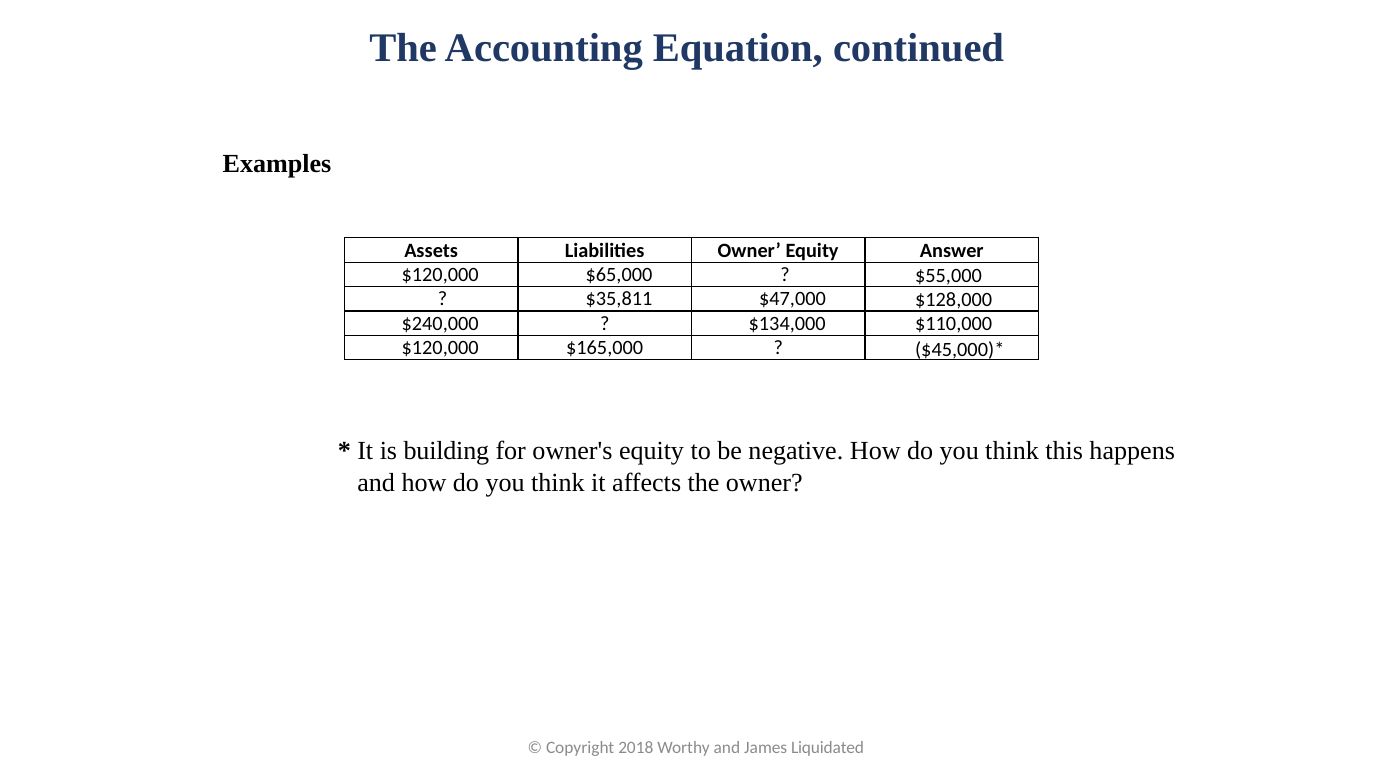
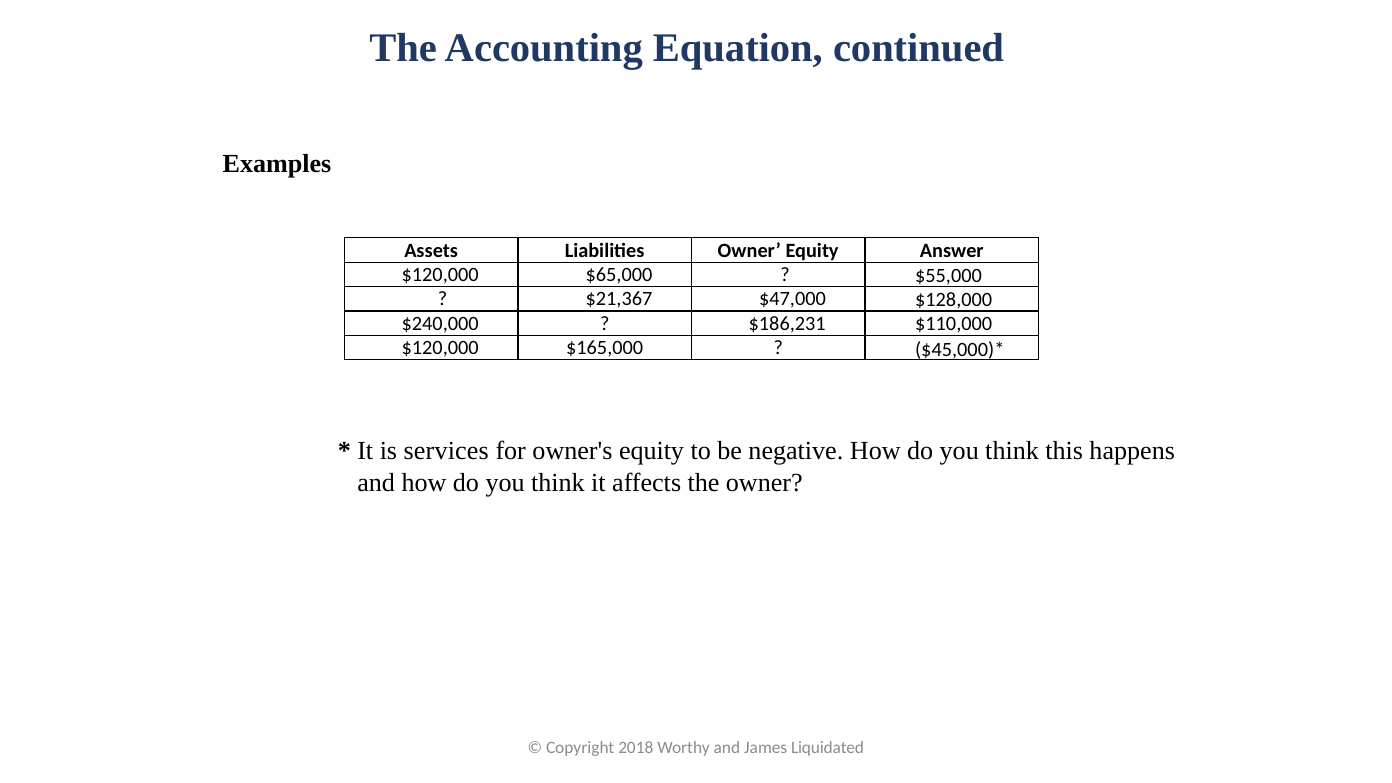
$35,811: $35,811 -> $21,367
$134,000: $134,000 -> $186,231
building: building -> services
